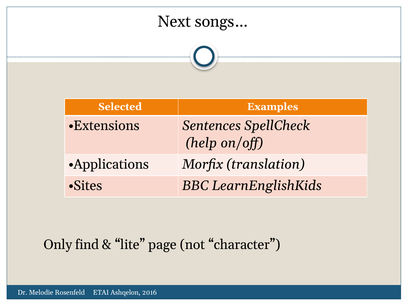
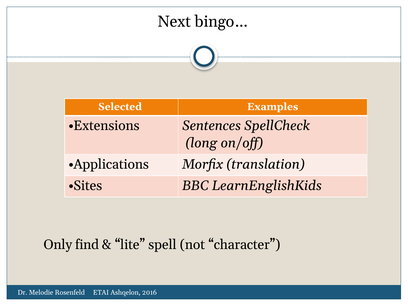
songs…: songs… -> bingo…
help: help -> long
page: page -> spell
